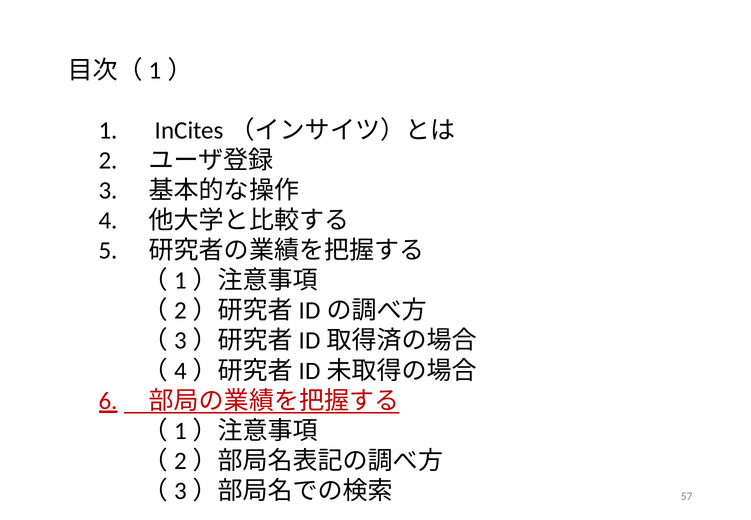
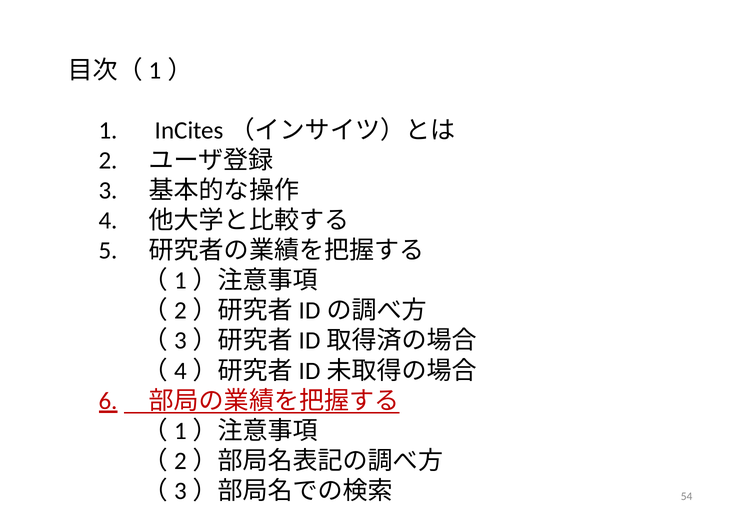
57: 57 -> 54
